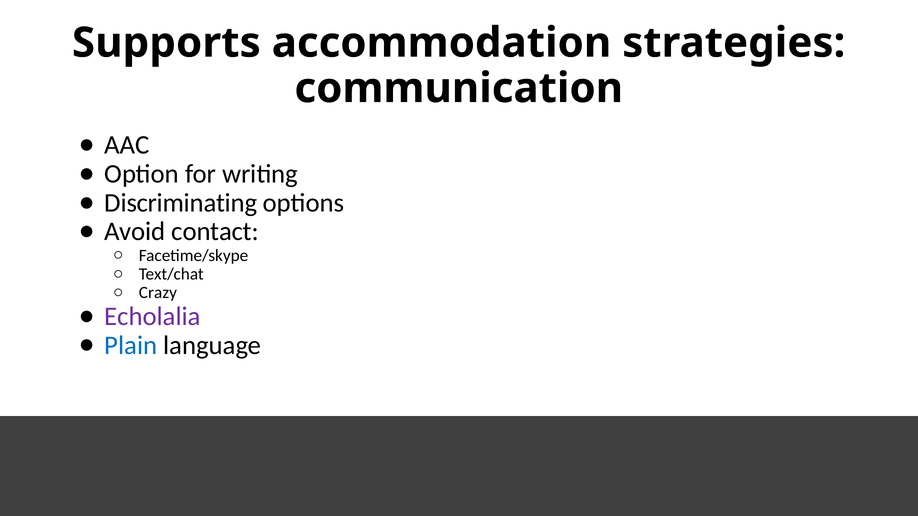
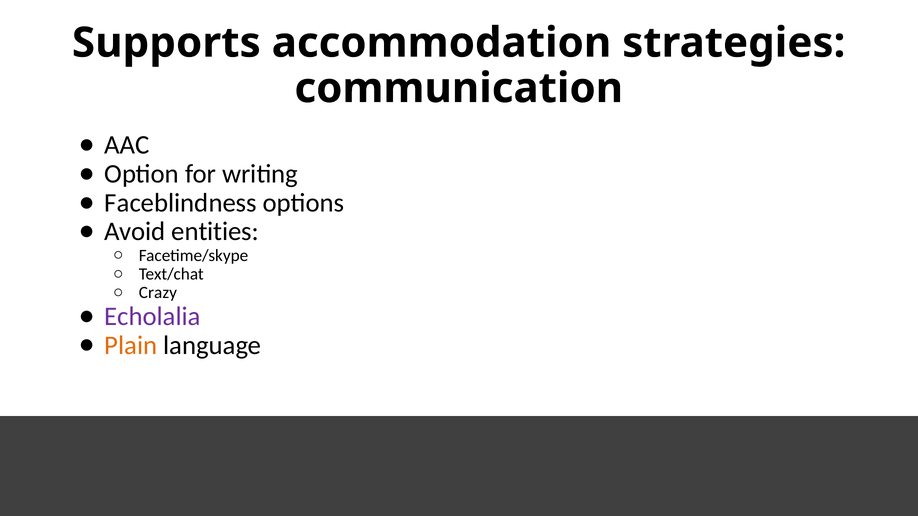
Discriminating: Discriminating -> Faceblindness
contact: contact -> entities
Plain colour: blue -> orange
